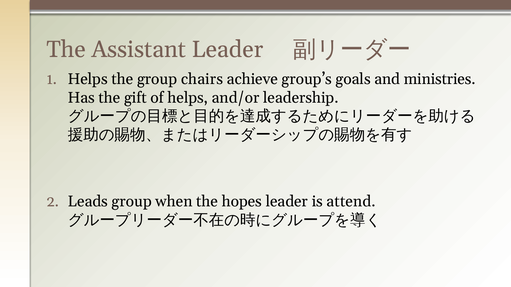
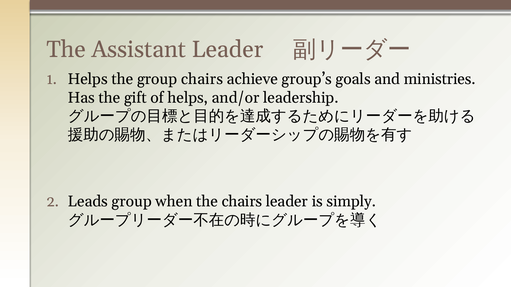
the hopes: hopes -> chairs
attend: attend -> simply
